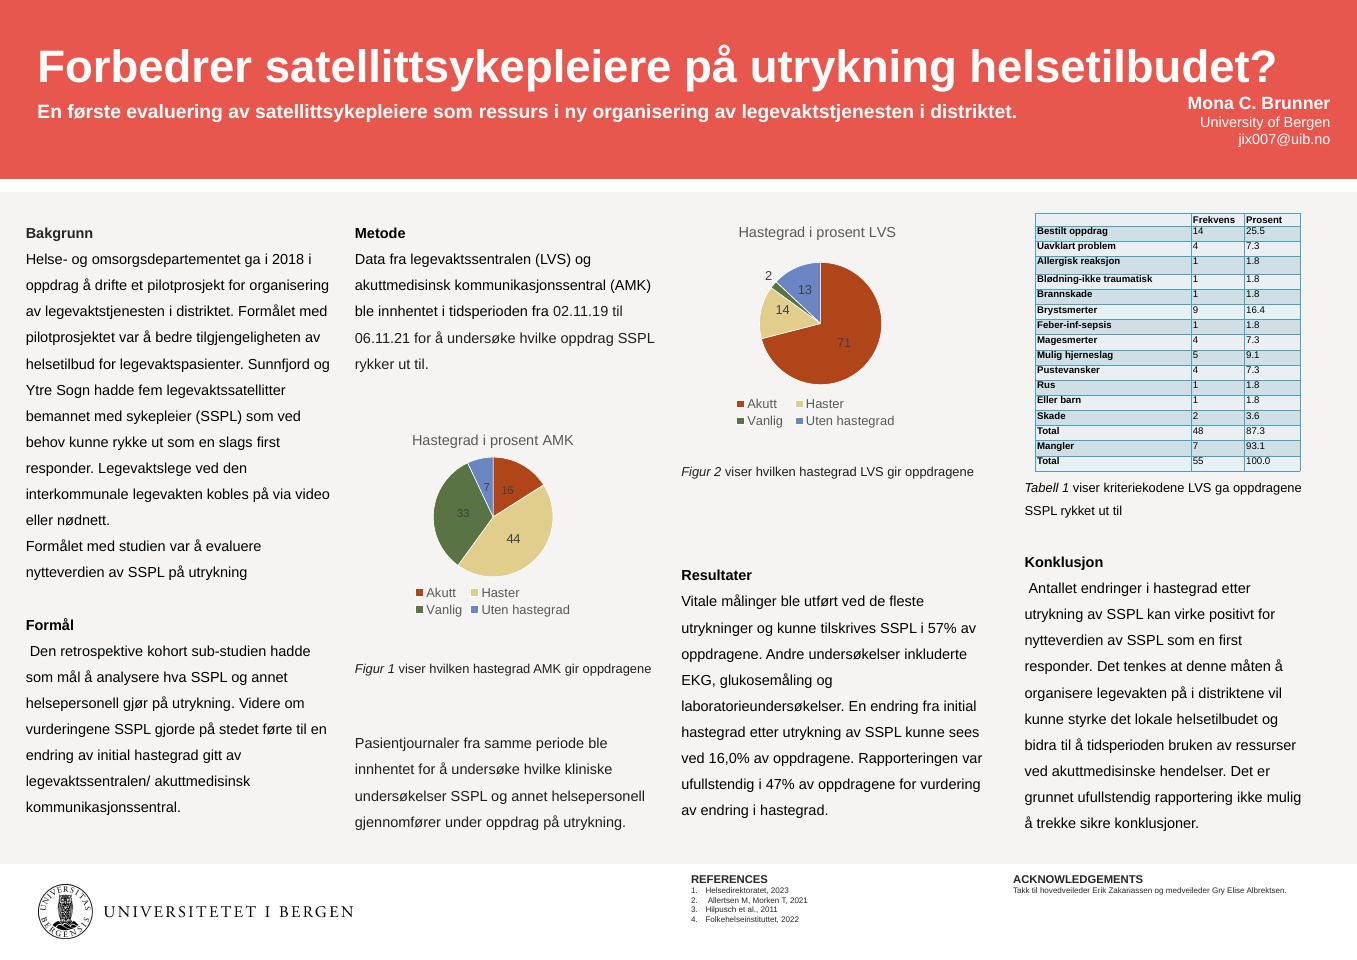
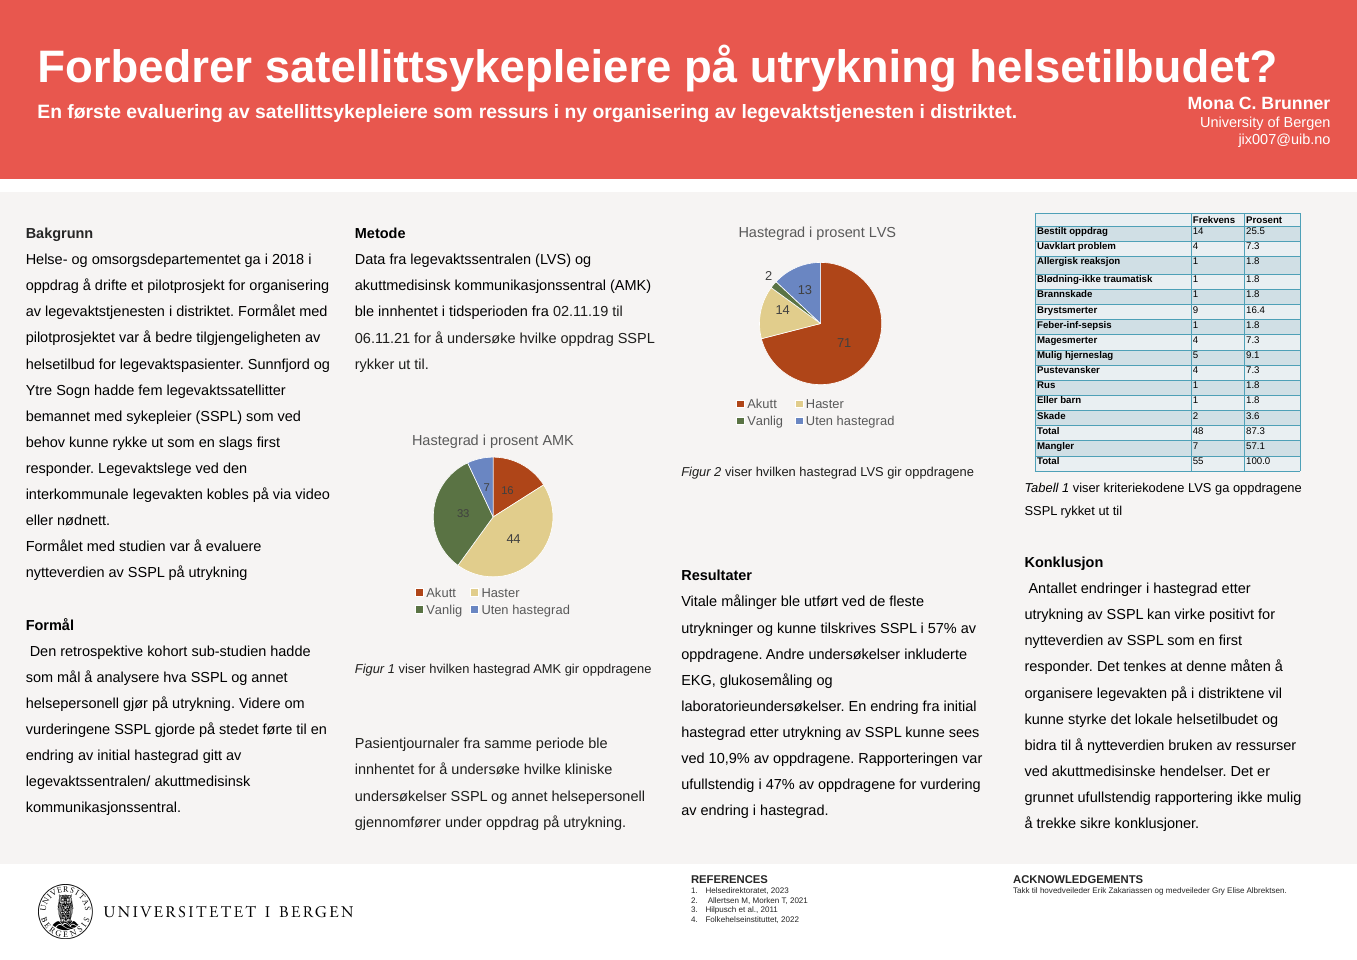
93.1: 93.1 -> 57.1
å tidsperioden: tidsperioden -> nytteverdien
16,0%: 16,0% -> 10,9%
